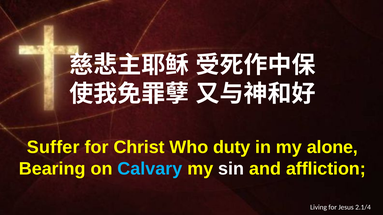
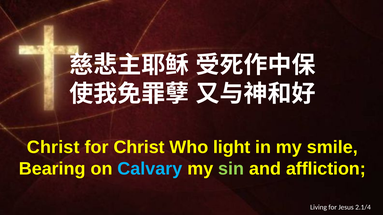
Suffer at (53, 148): Suffer -> Christ
duty: duty -> light
alone: alone -> smile
sin colour: white -> light green
